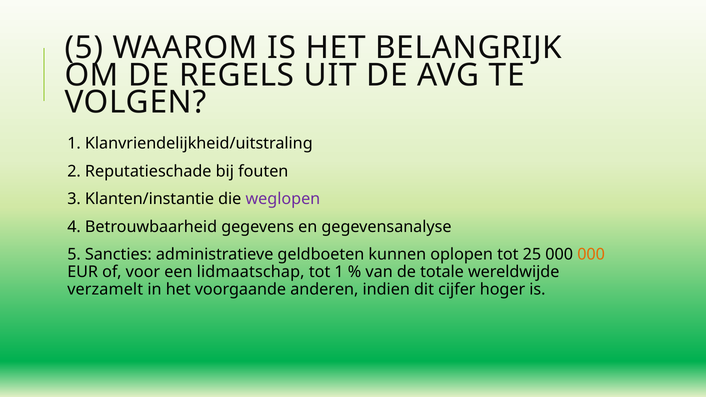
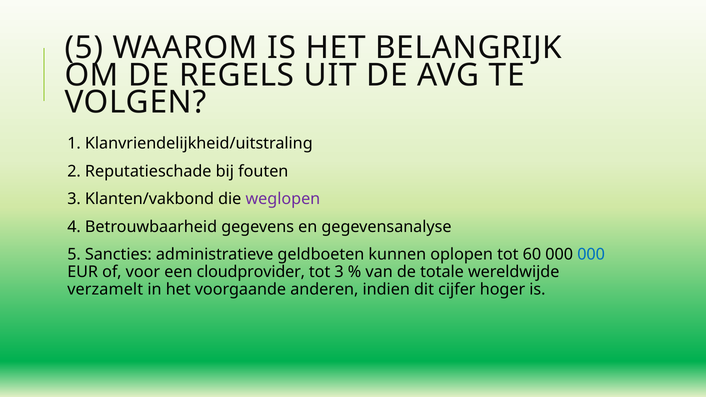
Klanten/instantie: Klanten/instantie -> Klanten/vakbond
25: 25 -> 60
000 at (591, 255) colour: orange -> blue
lidmaatschap: lidmaatschap -> cloudprovider
tot 1: 1 -> 3
